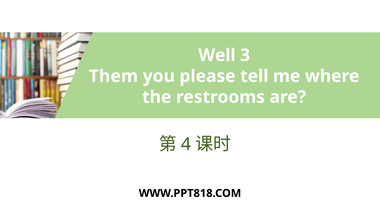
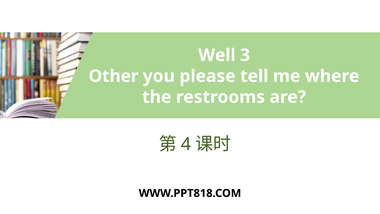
Them: Them -> Other
